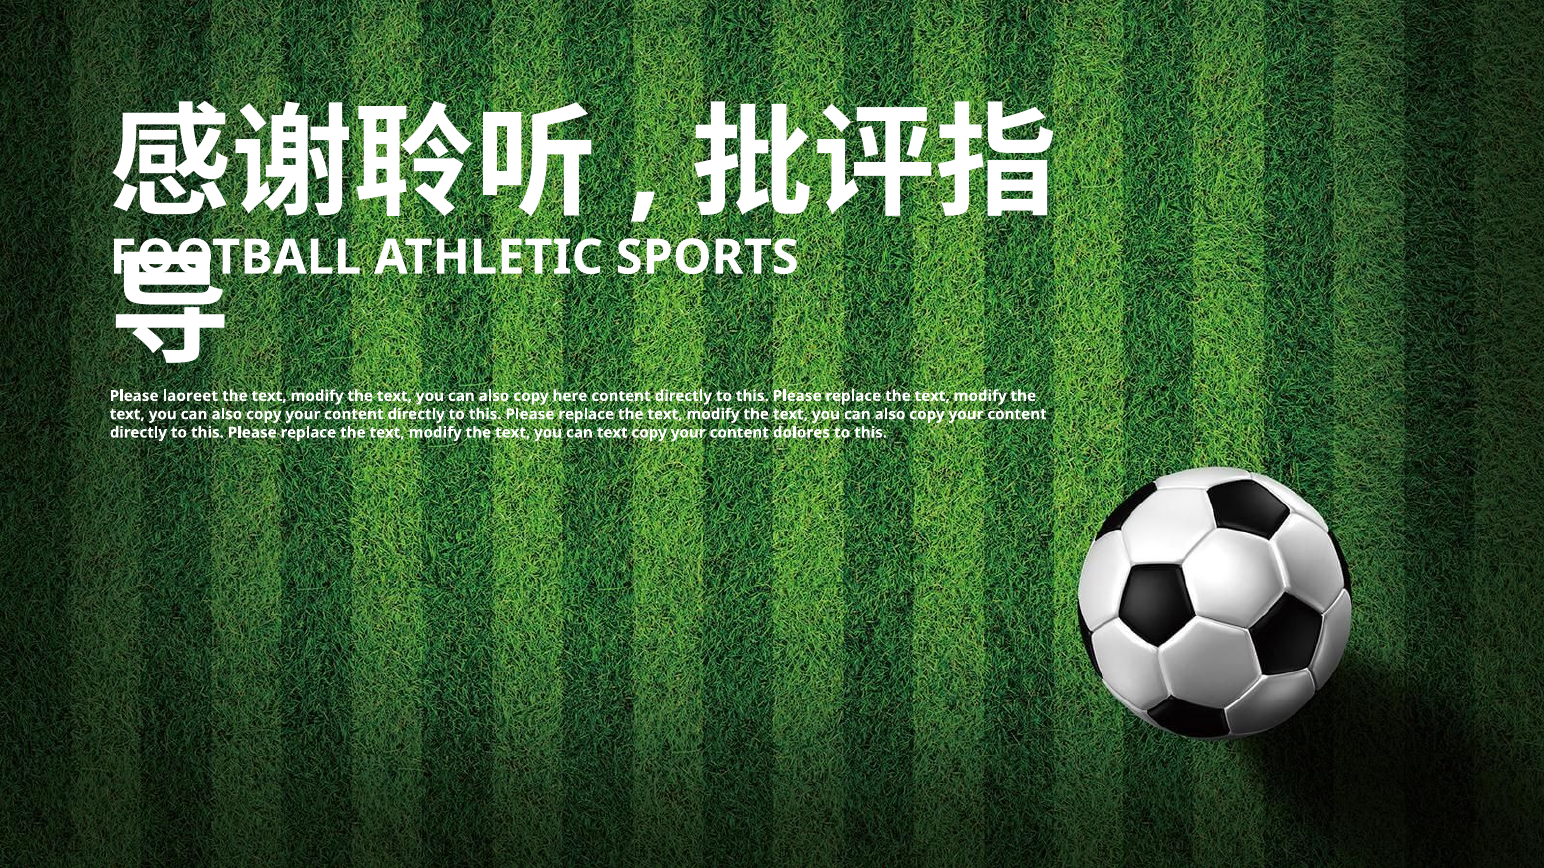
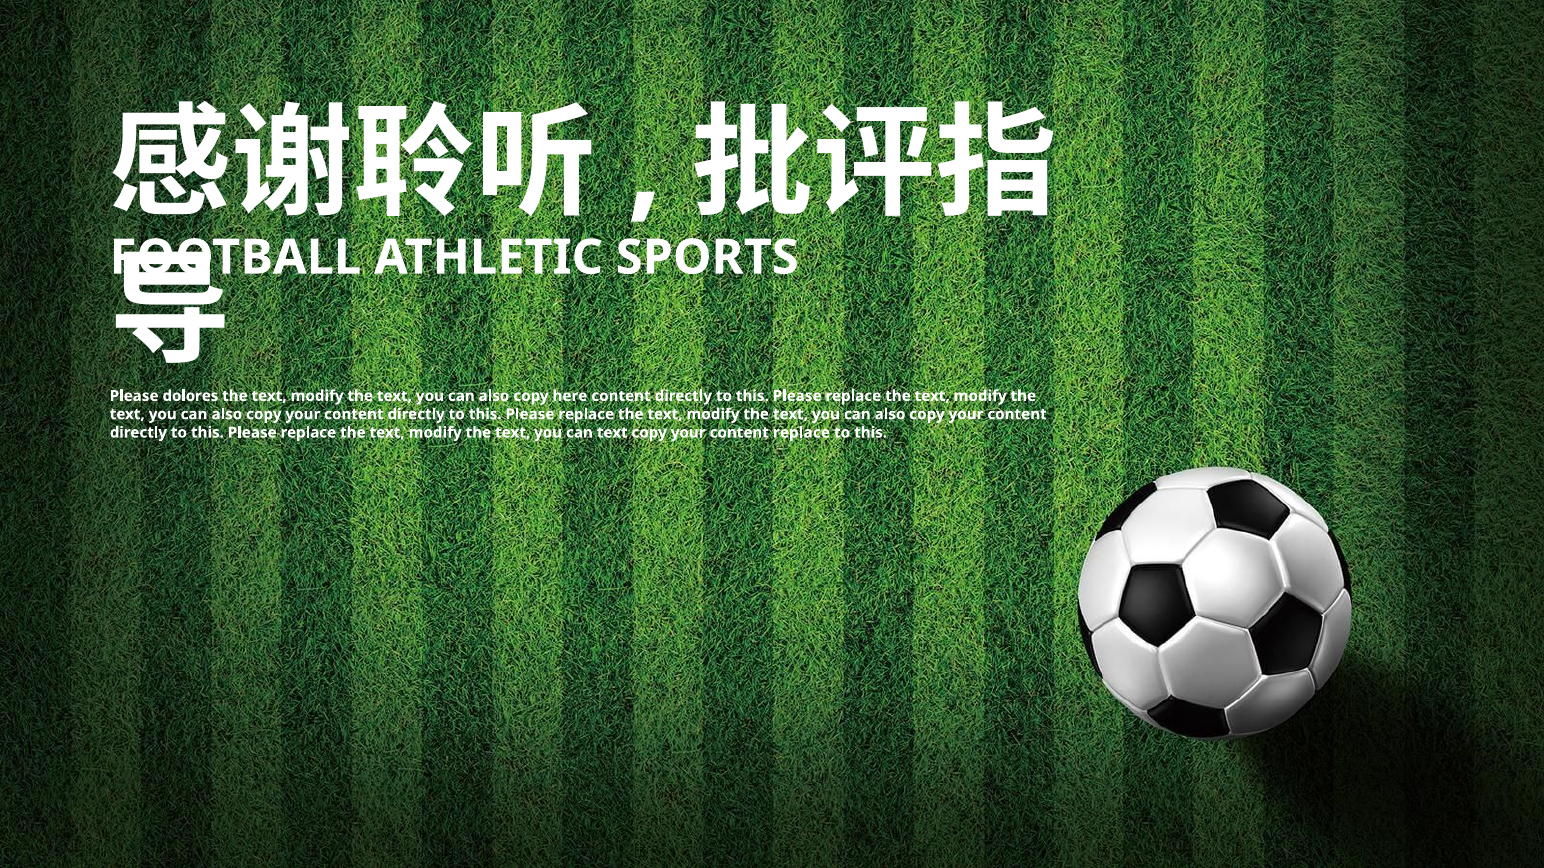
laoreet: laoreet -> dolores
content dolores: dolores -> replace
